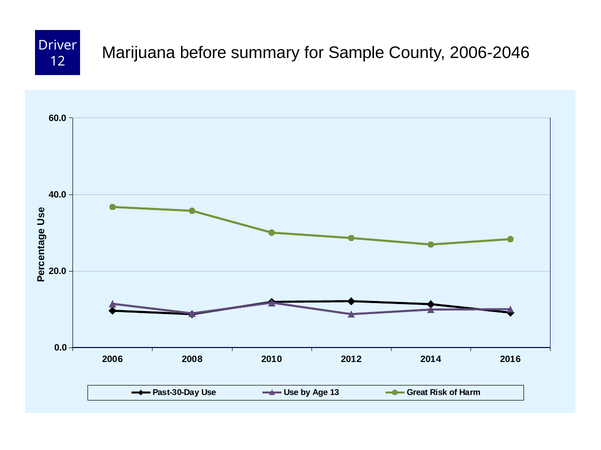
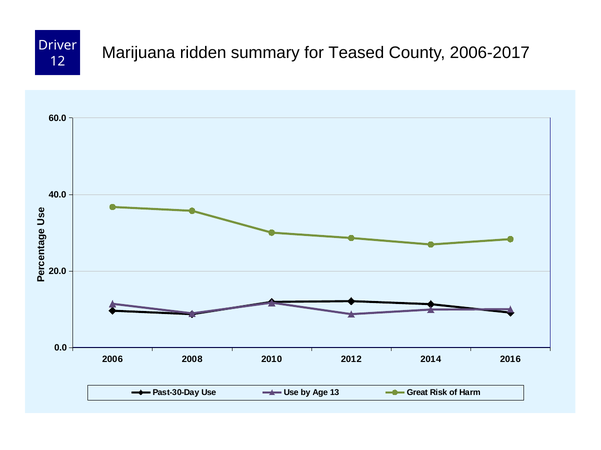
before: before -> ridden
Sample: Sample -> Teased
2006-2046: 2006-2046 -> 2006-2017
